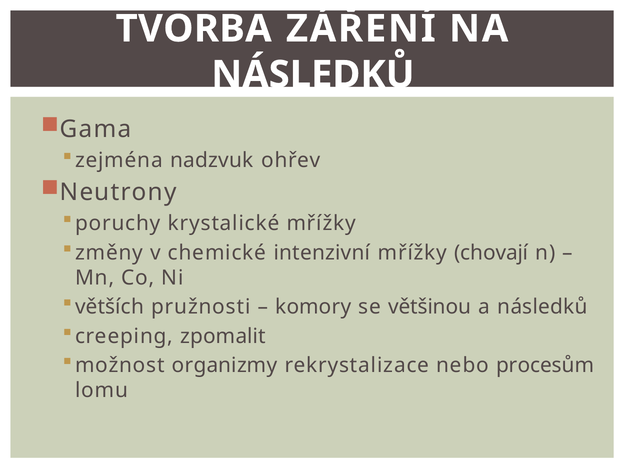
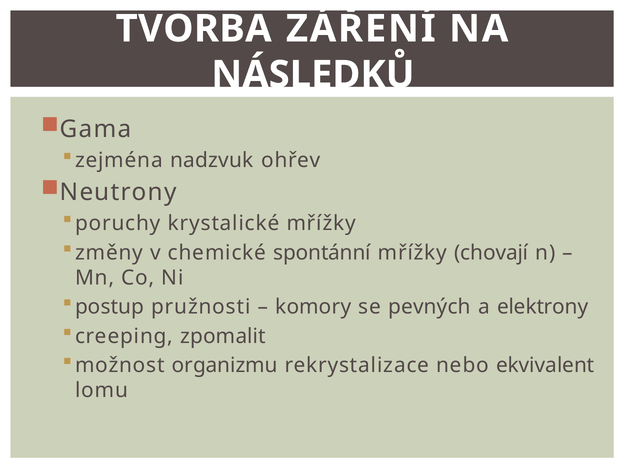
intenzivní: intenzivní -> spontánní
větších: větších -> postup
většinou: většinou -> pevných
a následků: následků -> elektrony
organizmy: organizmy -> organizmu
procesům: procesům -> ekvivalent
